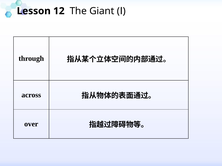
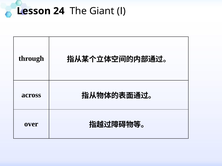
12: 12 -> 24
